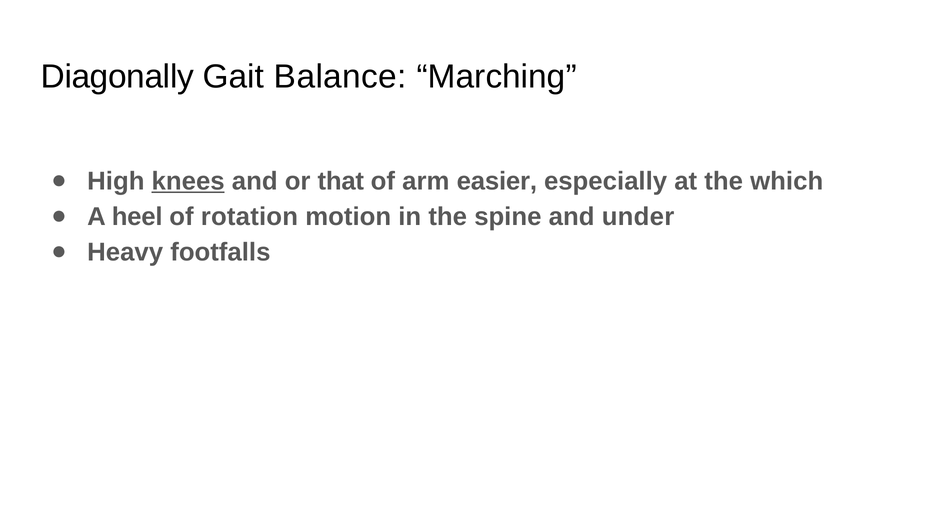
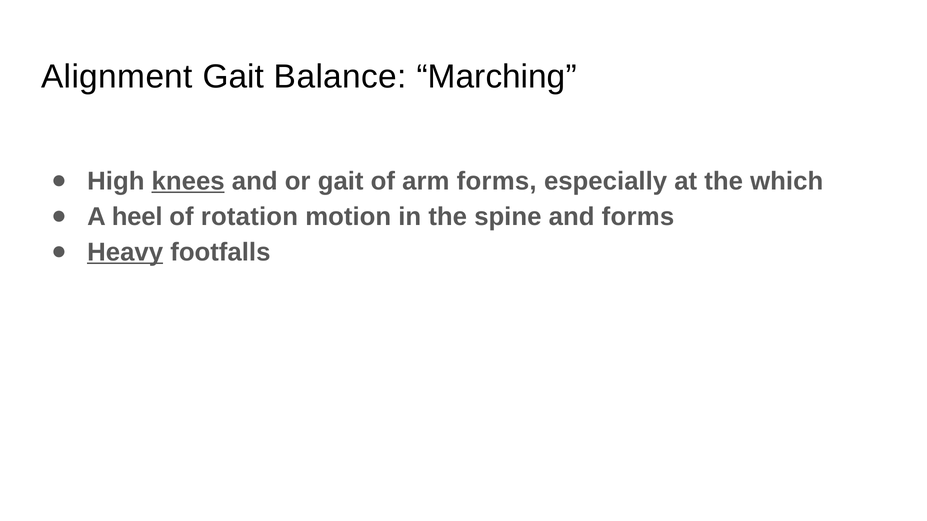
Diagonally: Diagonally -> Alignment
or that: that -> gait
arm easier: easier -> forms
and under: under -> forms
Heavy underline: none -> present
